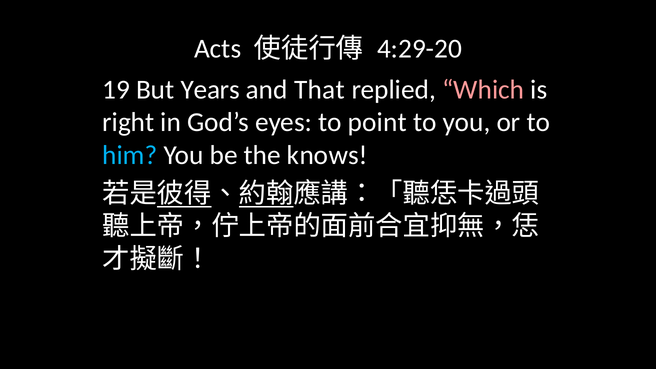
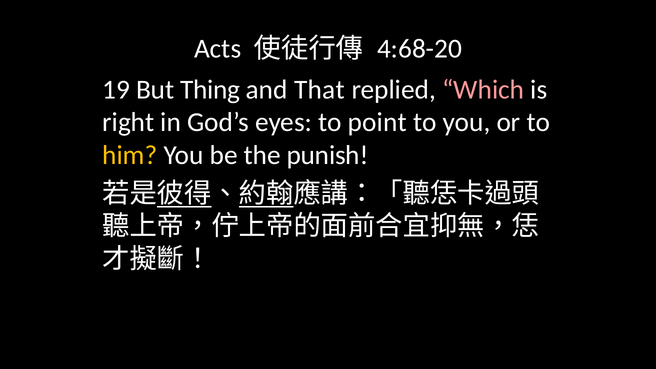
4:29-20: 4:29-20 -> 4:68-20
Years: Years -> Thing
him colour: light blue -> yellow
knows: knows -> punish
